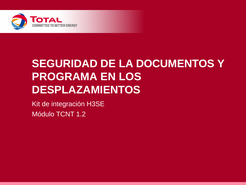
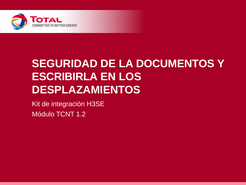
PROGRAMA: PROGRAMA -> ESCRIBIRLA
